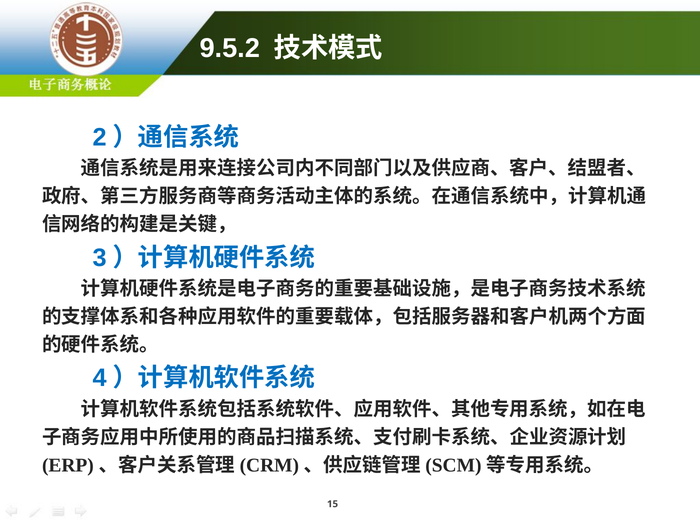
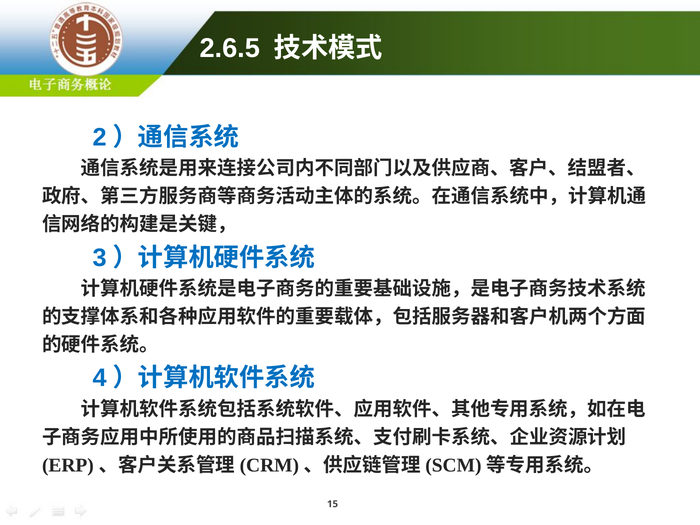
9.5.2: 9.5.2 -> 2.6.5
